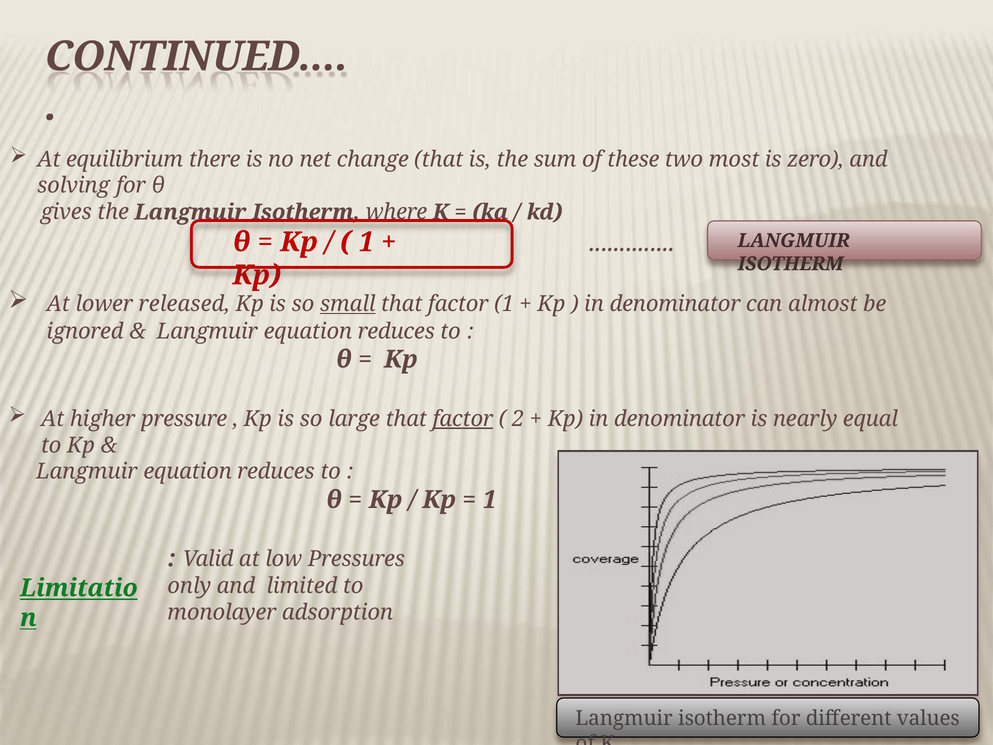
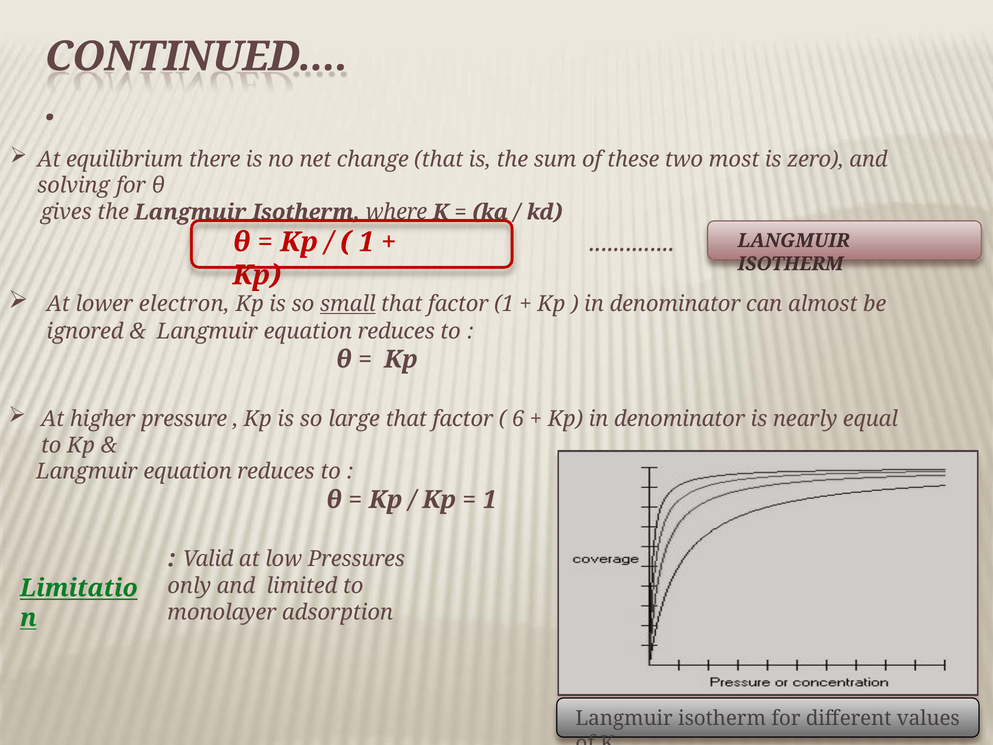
released: released -> electron
factor at (463, 419) underline: present -> none
2: 2 -> 6
